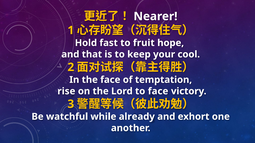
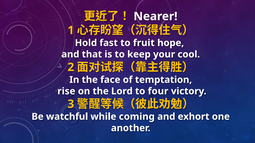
to face: face -> four
already: already -> coming
